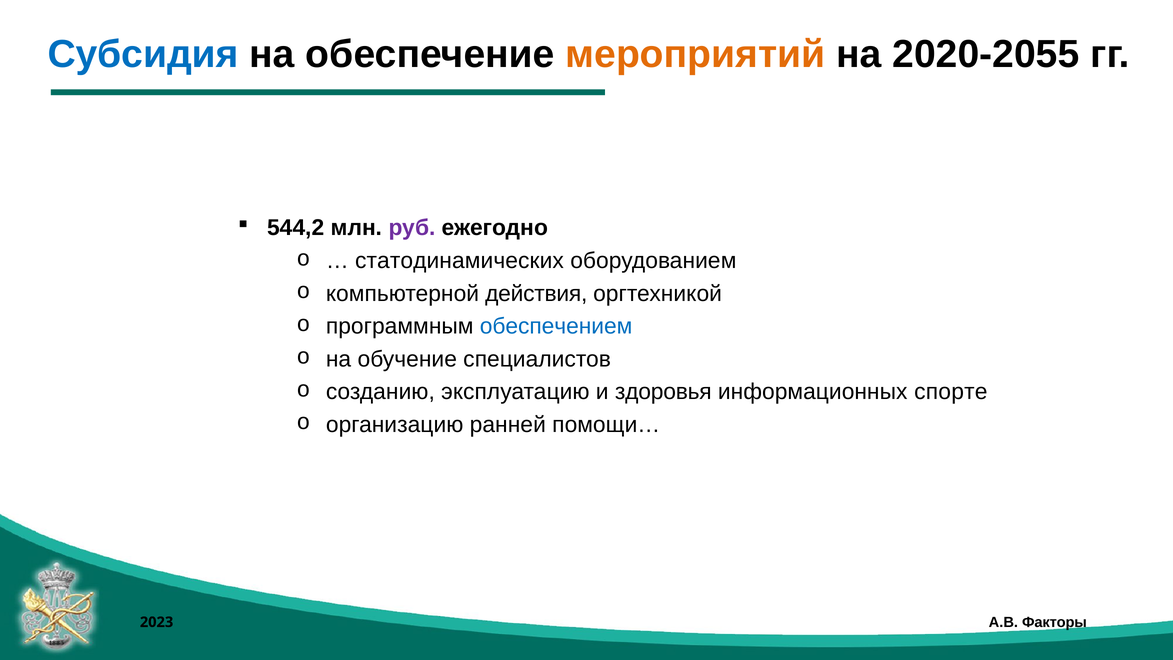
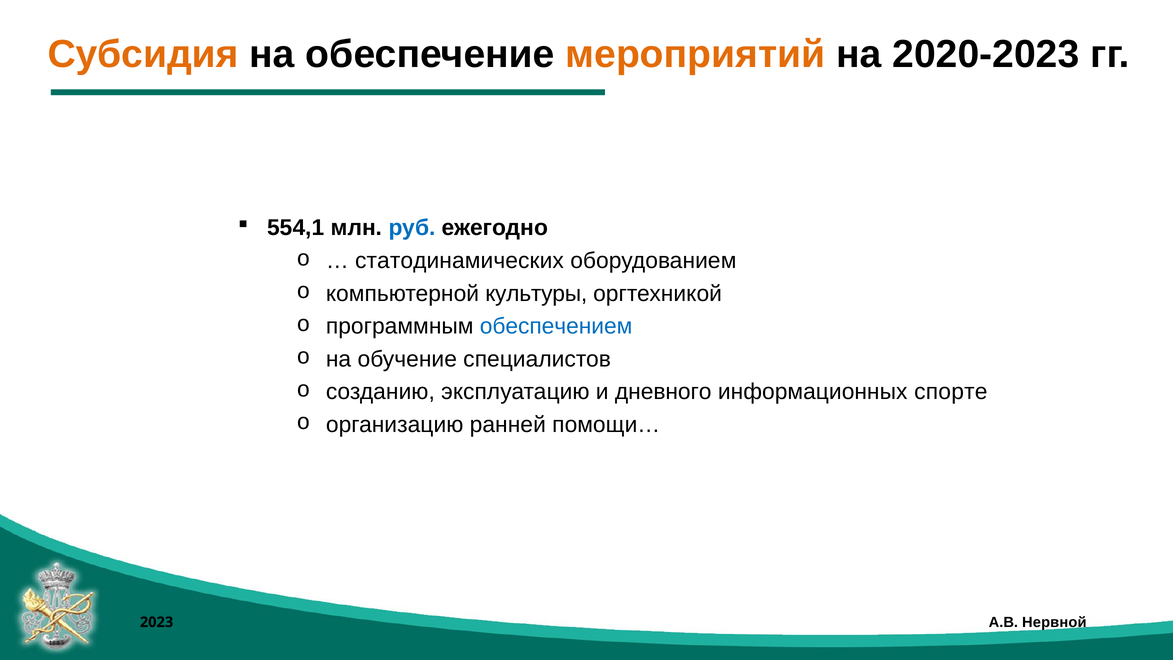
Субсидия colour: blue -> orange
2020-2055: 2020-2055 -> 2020-2023
544,2: 544,2 -> 554,1
руб colour: purple -> blue
действия: действия -> культуры
здоровья: здоровья -> дневного
Факторы: Факторы -> Нервной
